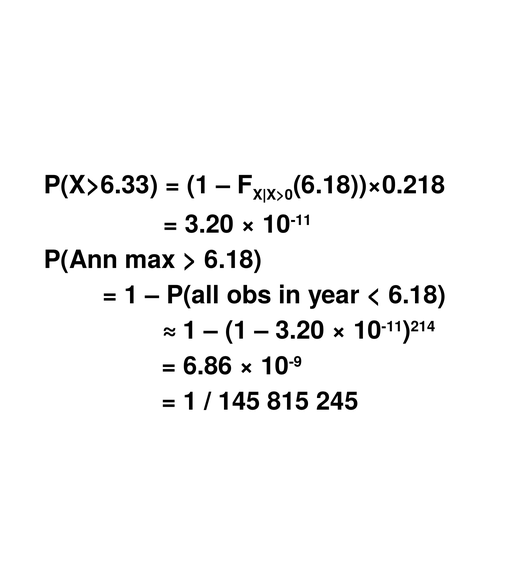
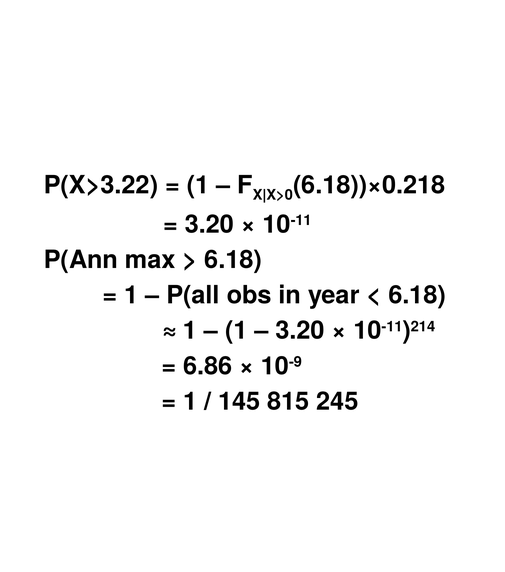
P(X>6.33: P(X>6.33 -> P(X>3.22
